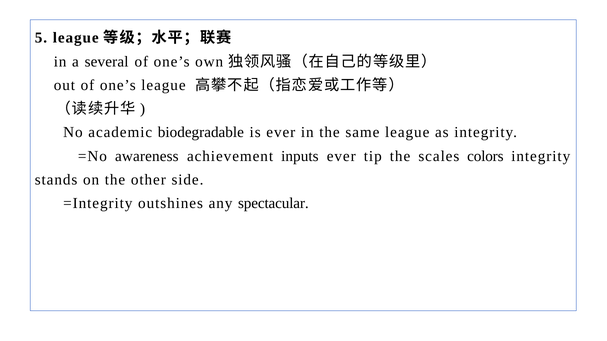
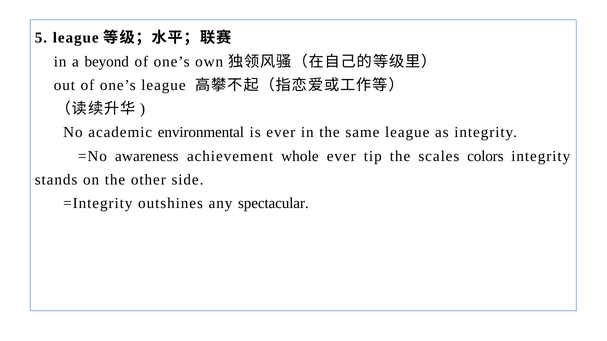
several: several -> beyond
biodegradable: biodegradable -> environmental
inputs: inputs -> whole
